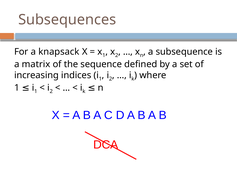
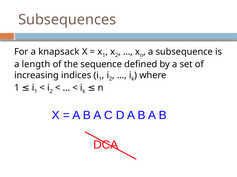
matrix: matrix -> length
